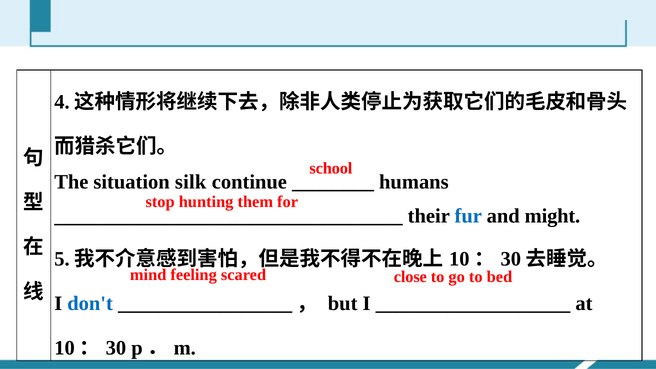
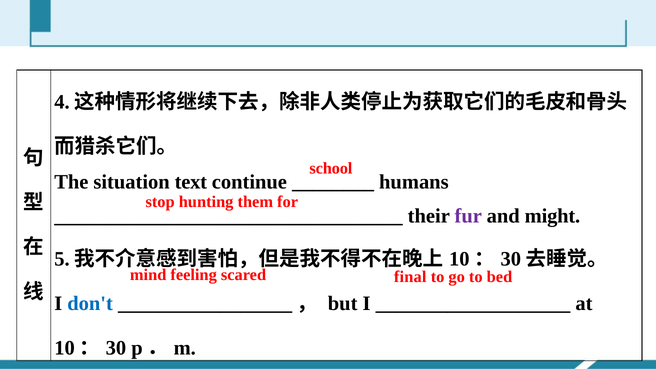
silk: silk -> text
fur colour: blue -> purple
close: close -> final
